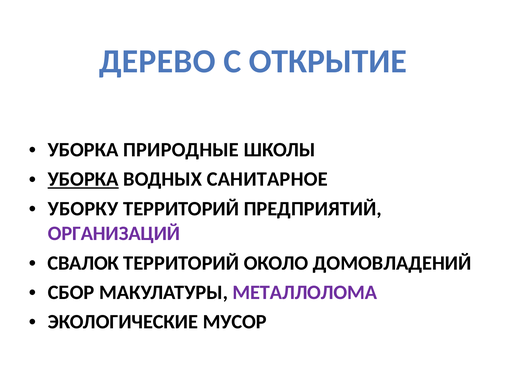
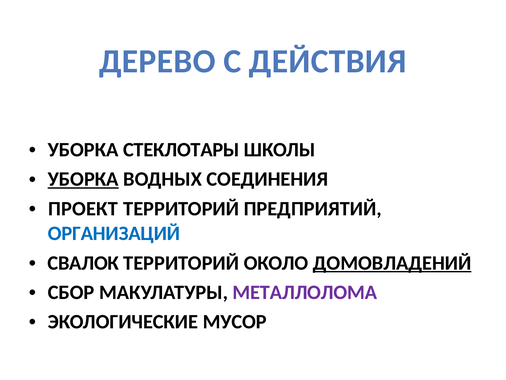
ОТКРЫТИЕ: ОТКРЫТИЕ -> ДЕЙСТВИЯ
ПРИРОДНЫЕ: ПРИРОДНЫЕ -> СТЕКЛОТАРЫ
САНИТАРНОЕ: САНИТАРНОЕ -> СОЕДИНЕНИЯ
УБОРКУ: УБОРКУ -> ПРОЕКТ
ОРГАНИЗАЦИЙ colour: purple -> blue
ДОМОВЛАДЕНИЙ underline: none -> present
